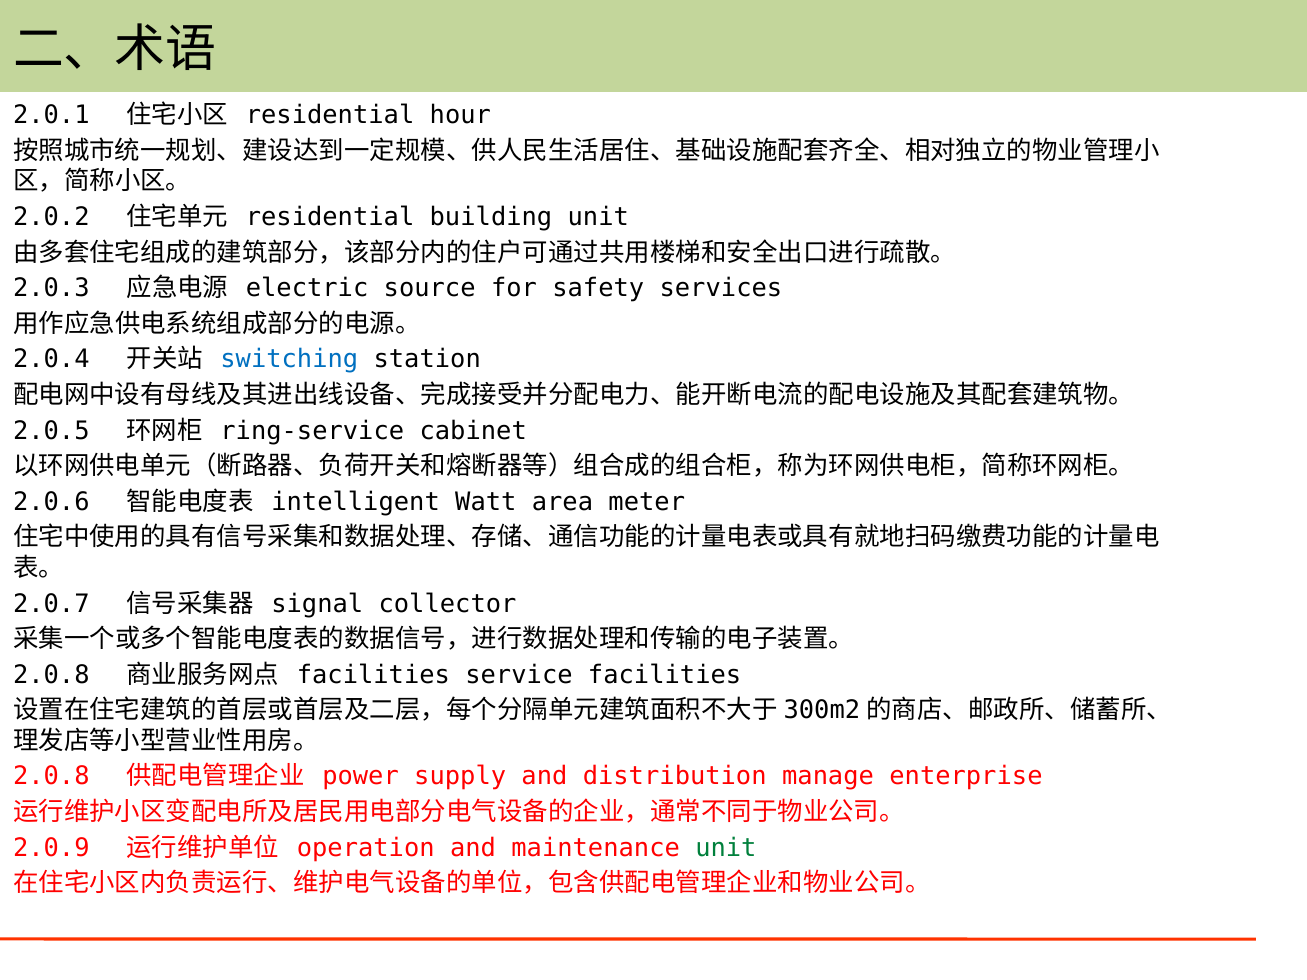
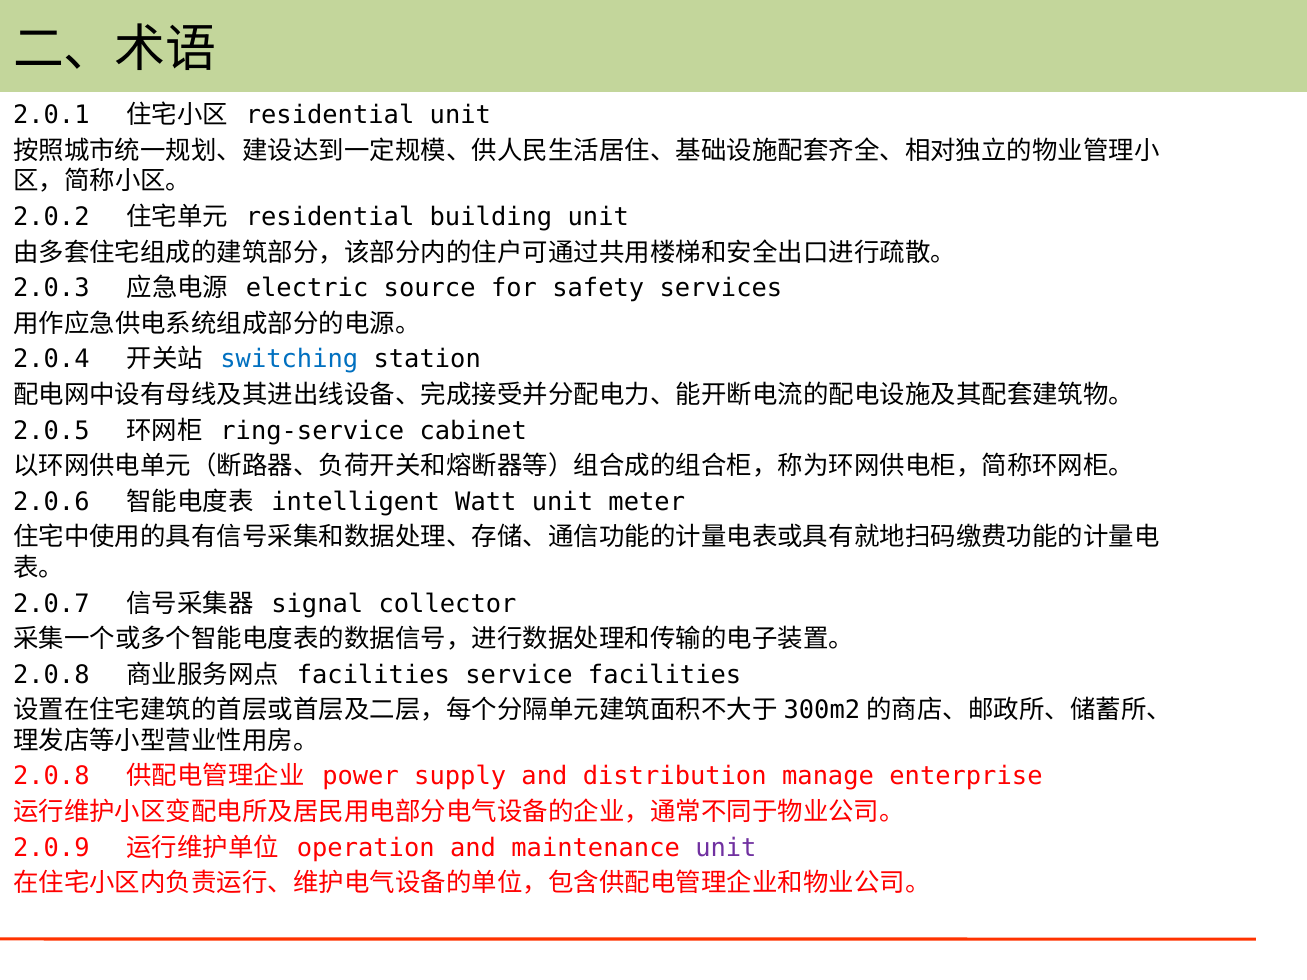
residential hour: hour -> unit
Watt area: area -> unit
unit at (726, 848) colour: green -> purple
